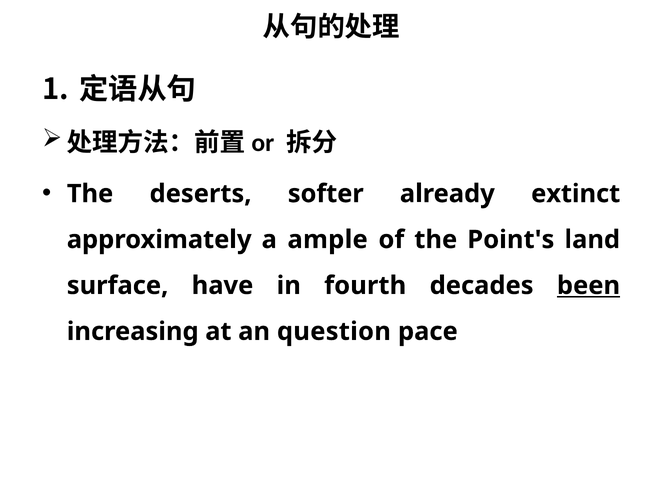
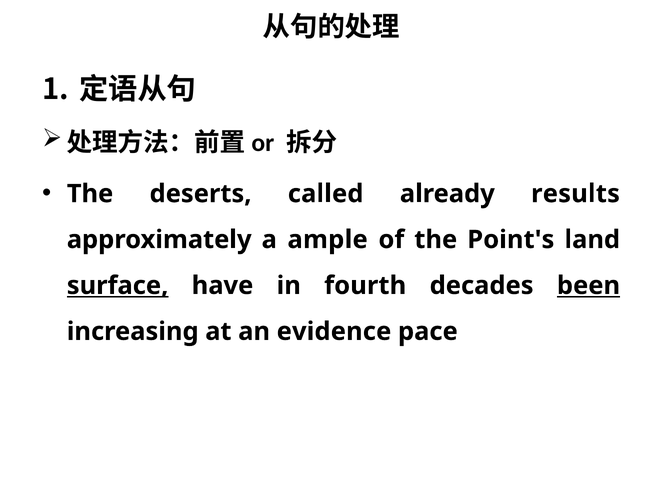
softer: softer -> called
extinct: extinct -> results
surface underline: none -> present
question: question -> evidence
